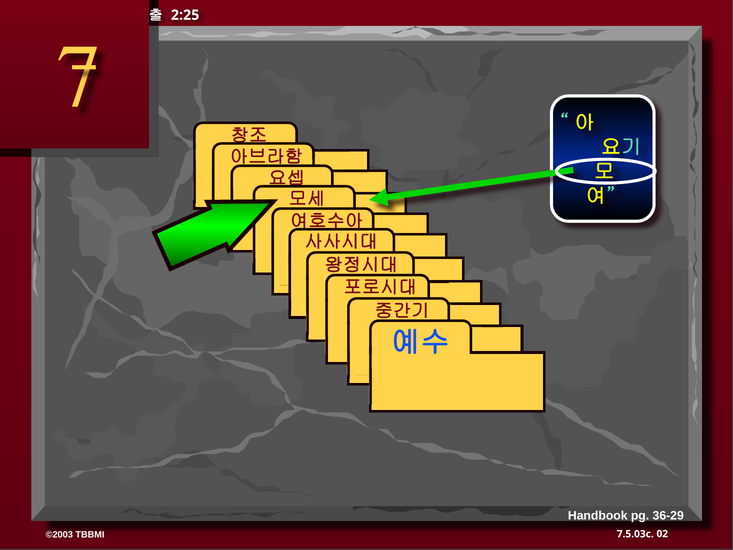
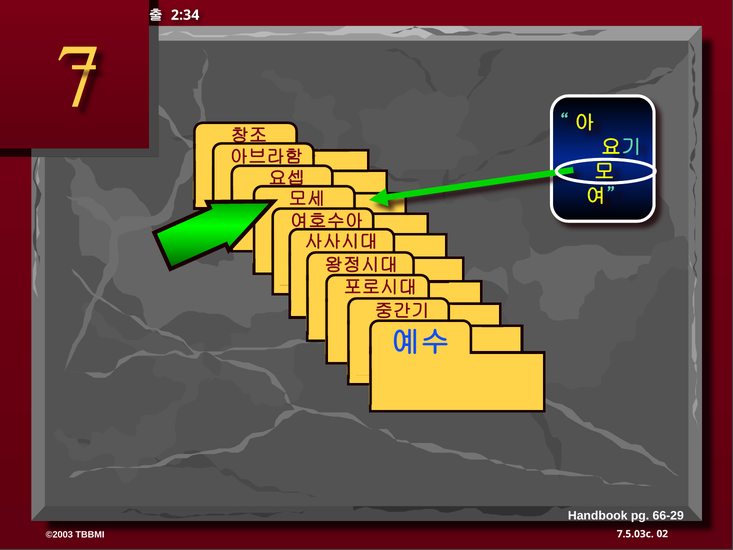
2:25: 2:25 -> 2:34
36-29: 36-29 -> 66-29
